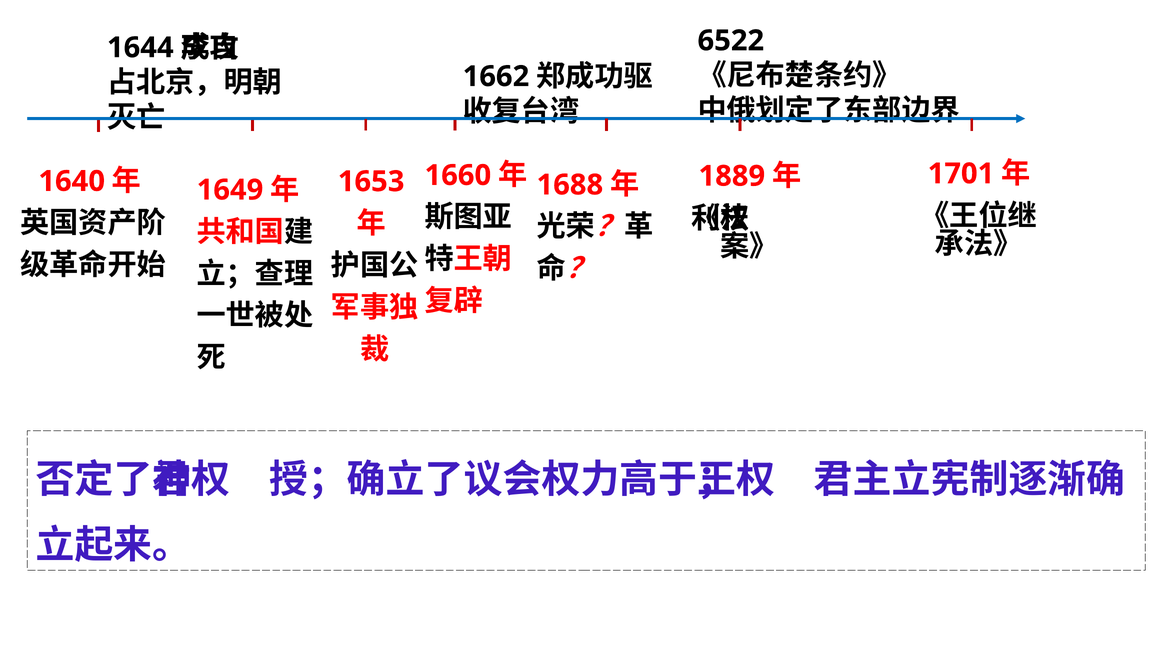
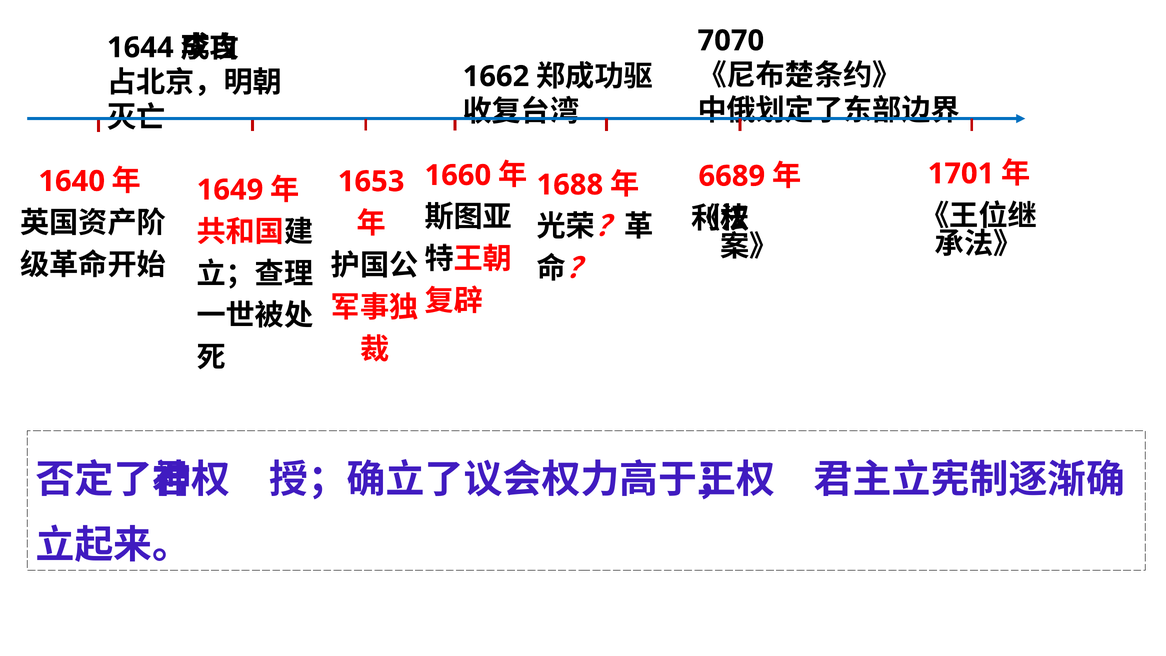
6522: 6522 -> 7070
1889: 1889 -> 6689
